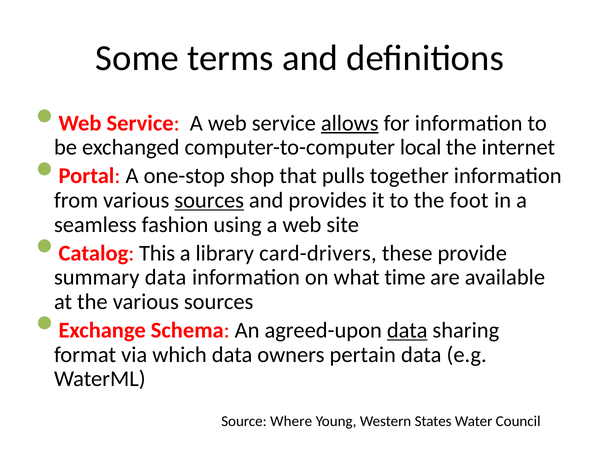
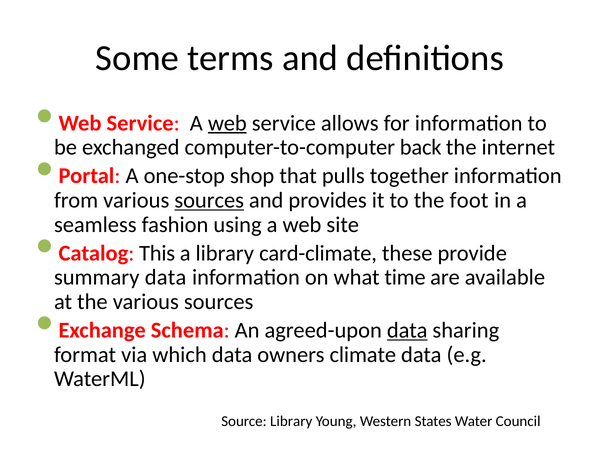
web at (227, 123) underline: none -> present
allows underline: present -> none
local: local -> back
card-drivers: card-drivers -> card-climate
pertain: pertain -> climate
Source Where: Where -> Library
